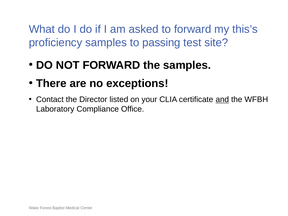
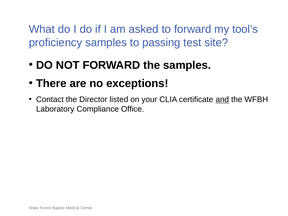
this’s: this’s -> tool’s
